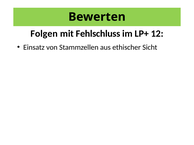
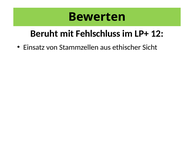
Folgen: Folgen -> Beruht
